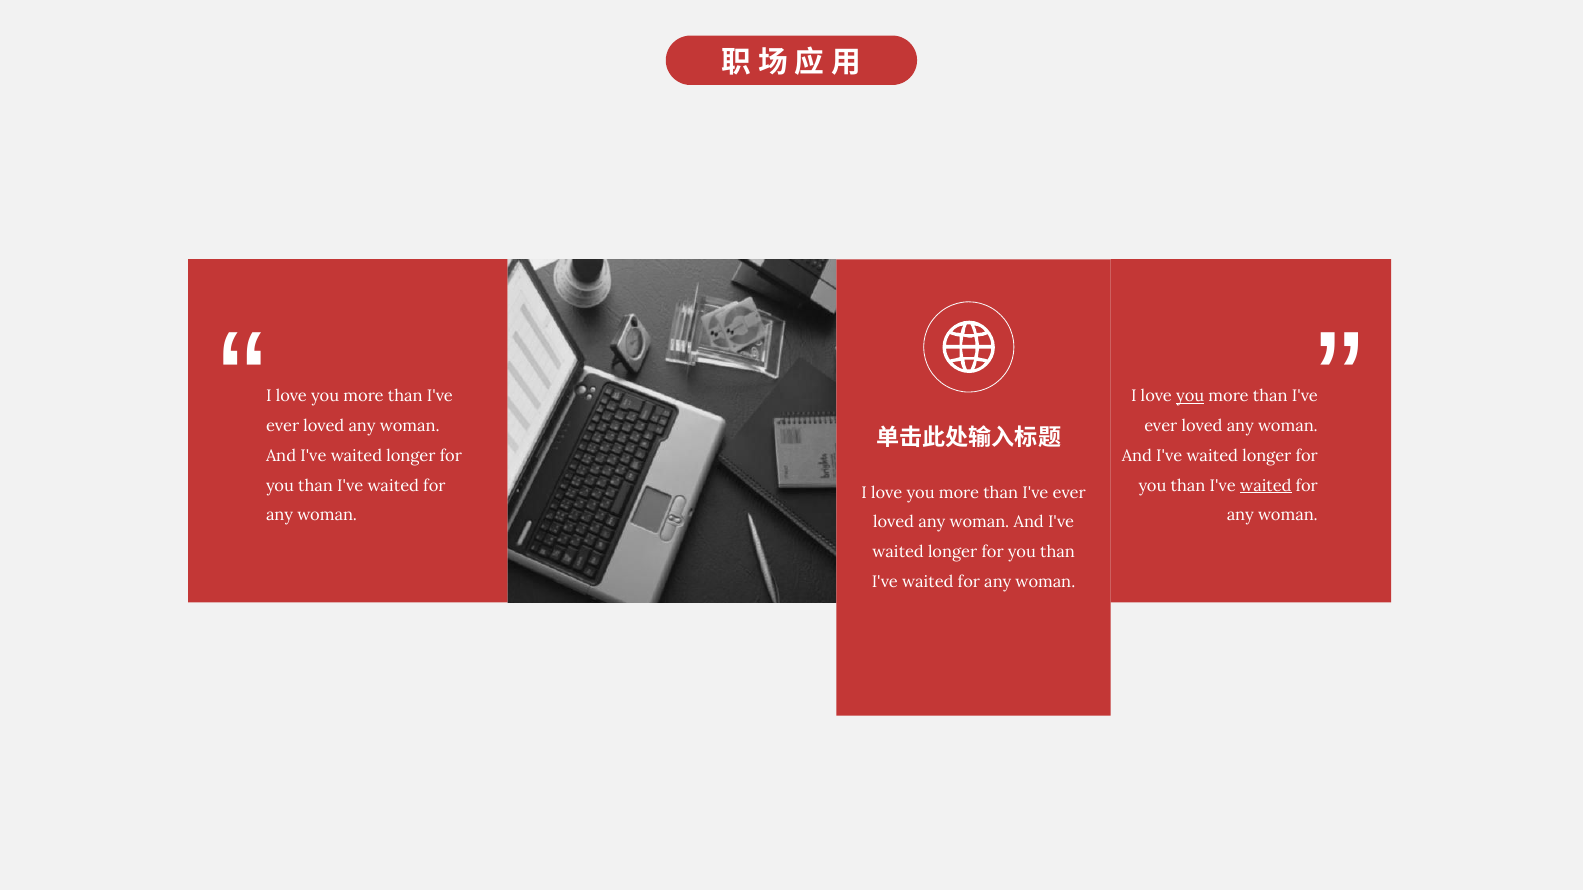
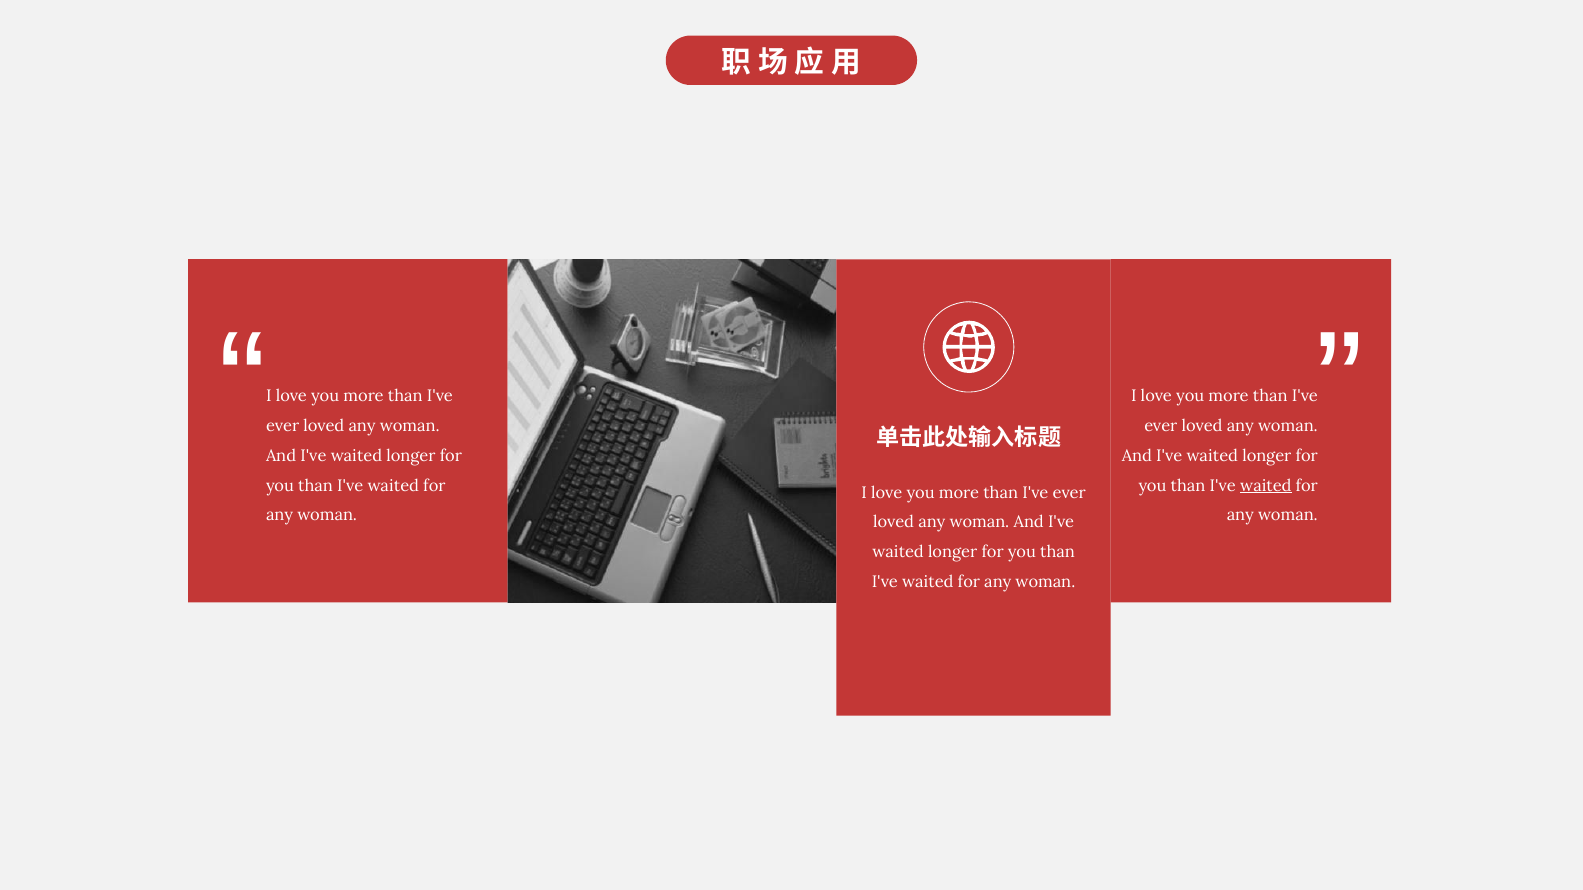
you at (1190, 397) underline: present -> none
